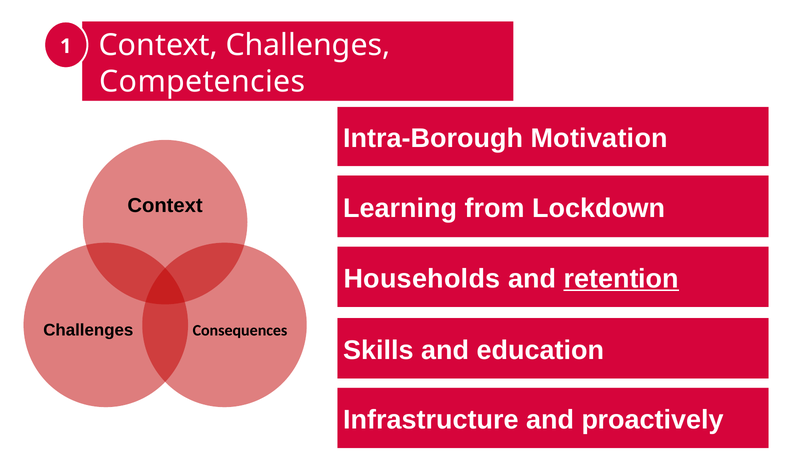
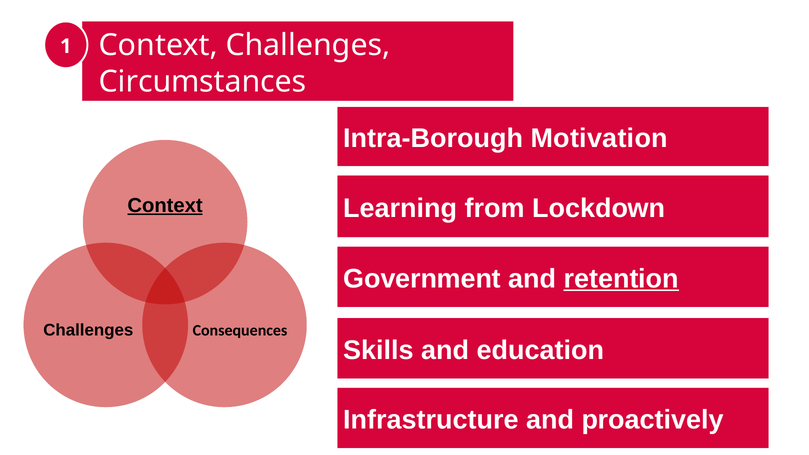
Competencies: Competencies -> Circumstances
Context at (165, 206) underline: none -> present
Households: Households -> Government
